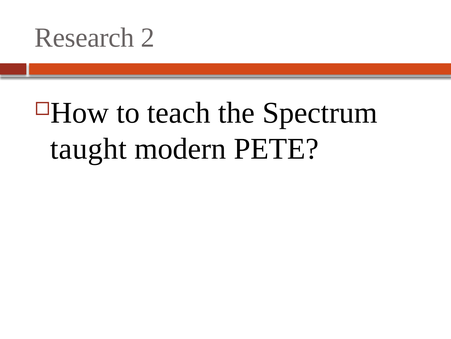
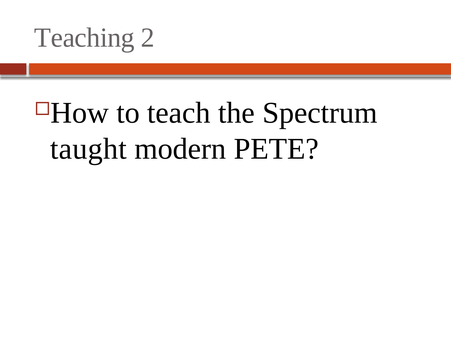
Research: Research -> Teaching
